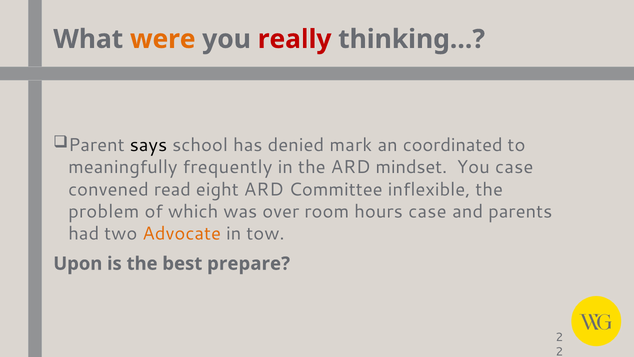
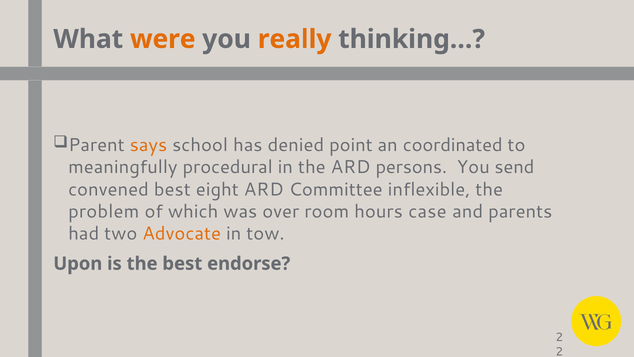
really colour: red -> orange
says colour: black -> orange
mark: mark -> point
frequently: frequently -> procedural
mindset: mindset -> persons
You case: case -> send
convened read: read -> best
prepare: prepare -> endorse
